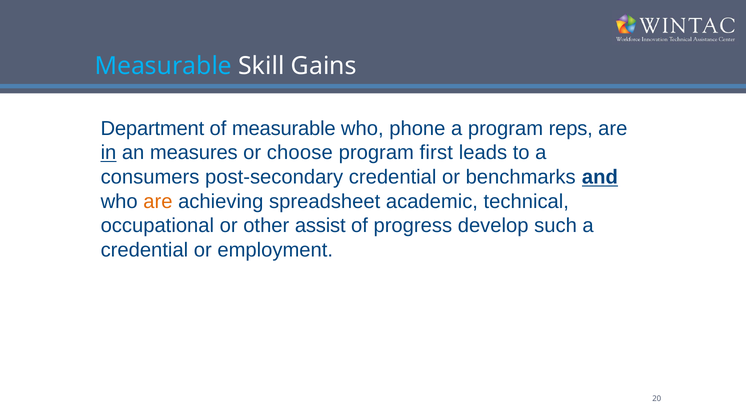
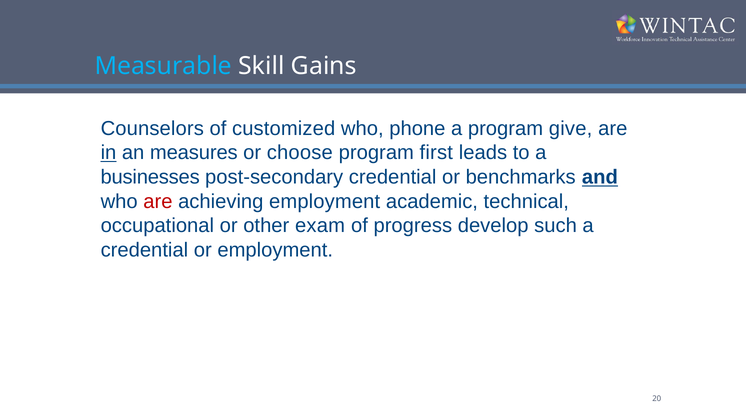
Department: Department -> Counselors
of measurable: measurable -> customized
reps: reps -> give
consumers: consumers -> businesses
are at (158, 201) colour: orange -> red
achieving spreadsheet: spreadsheet -> employment
assist: assist -> exam
